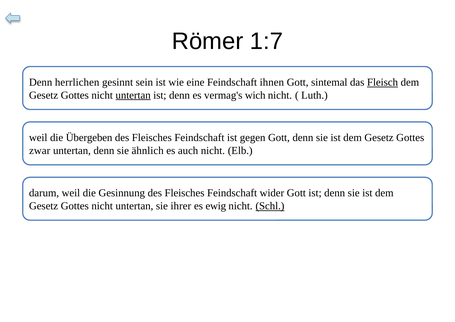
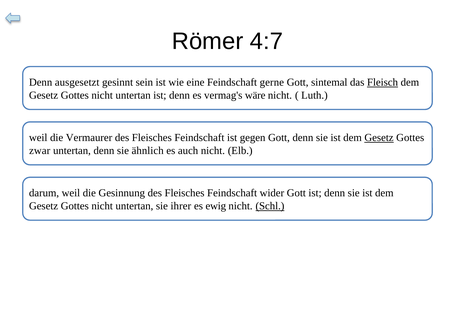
1:7: 1:7 -> 4:7
herrlichen: herrlichen -> ausgesetzt
ihnen: ihnen -> gerne
untertan at (133, 95) underline: present -> none
wich: wich -> wäre
Übergeben: Übergeben -> Vermaurer
Gesetz at (379, 138) underline: none -> present
